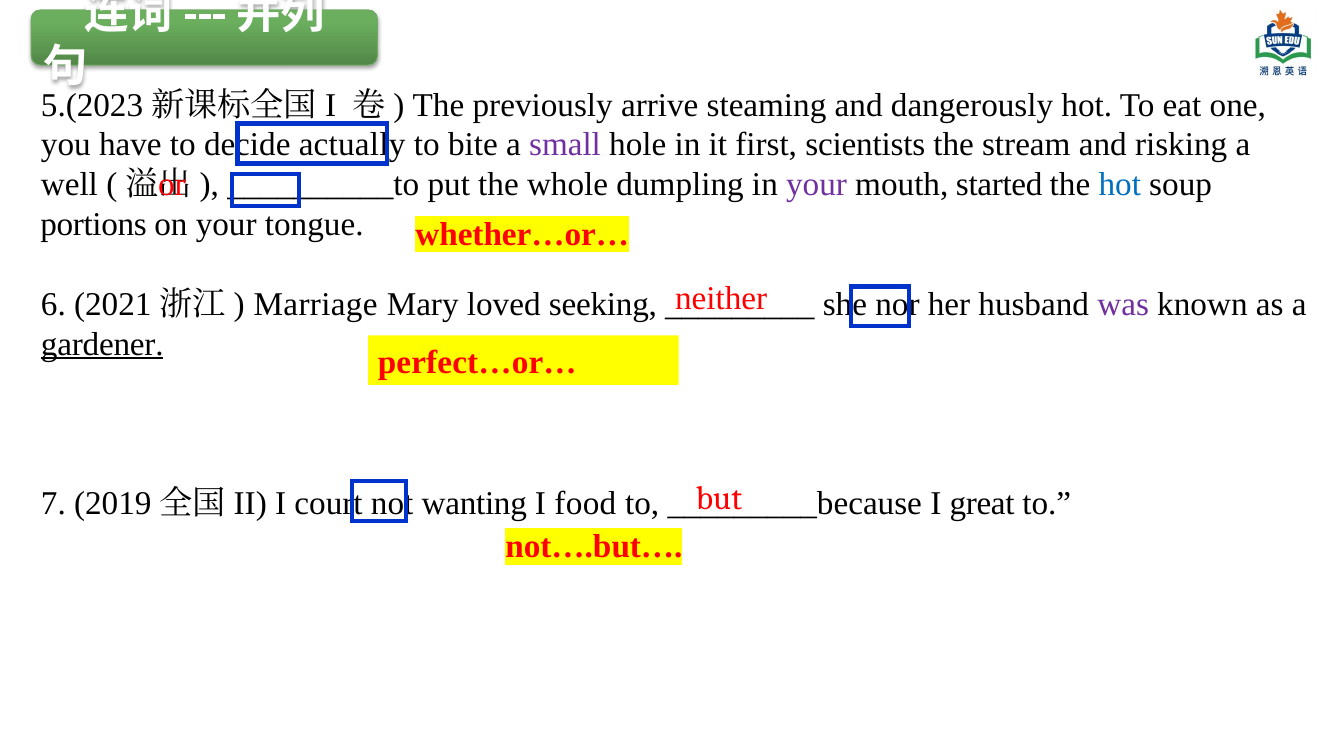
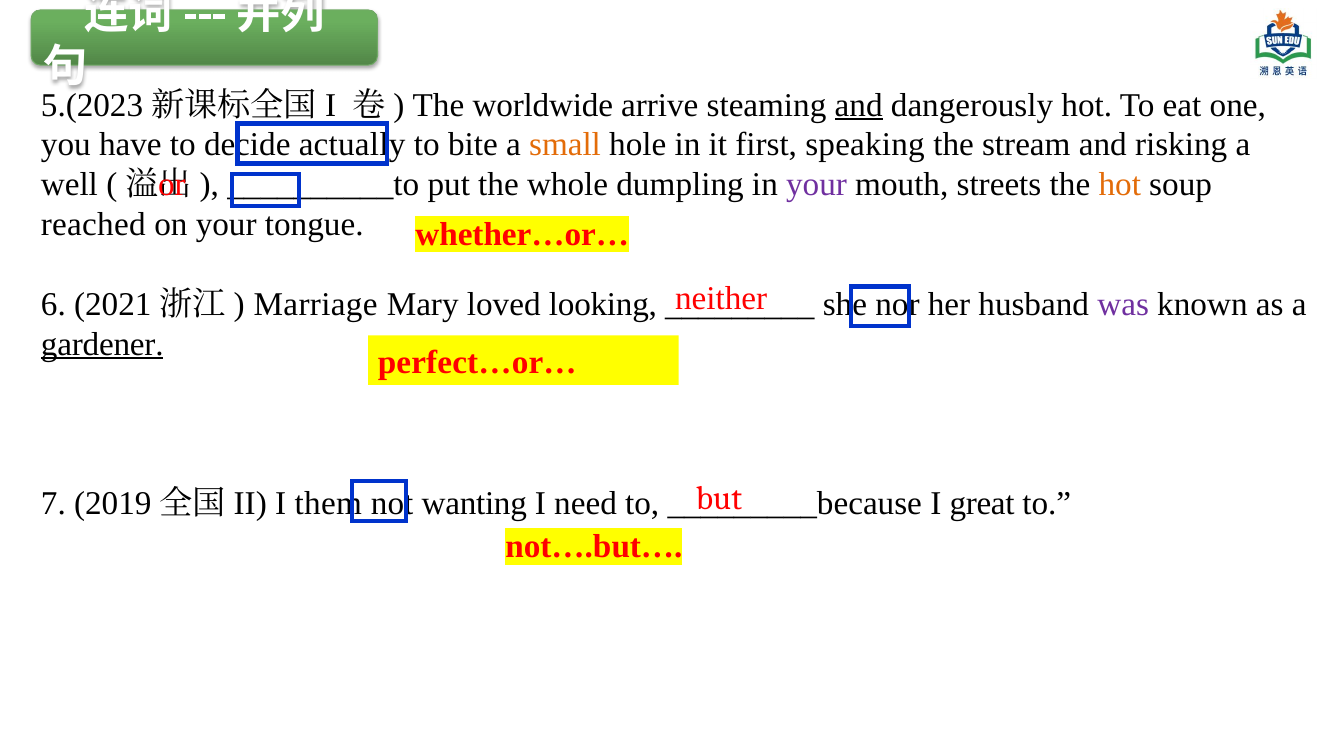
previously: previously -> worldwide
and at (859, 105) underline: none -> present
small colour: purple -> orange
scientists: scientists -> speaking
started: started -> streets
hot at (1120, 185) colour: blue -> orange
portions: portions -> reached
seeking: seeking -> looking
court: court -> them
food: food -> need
